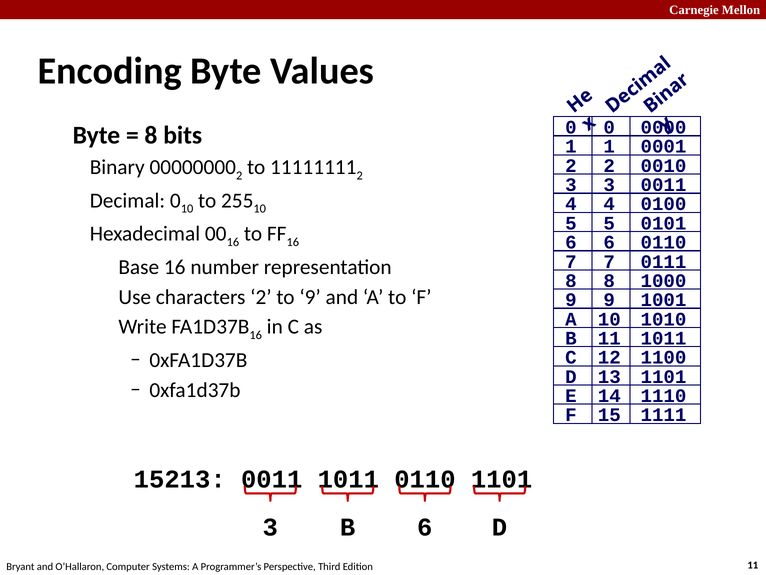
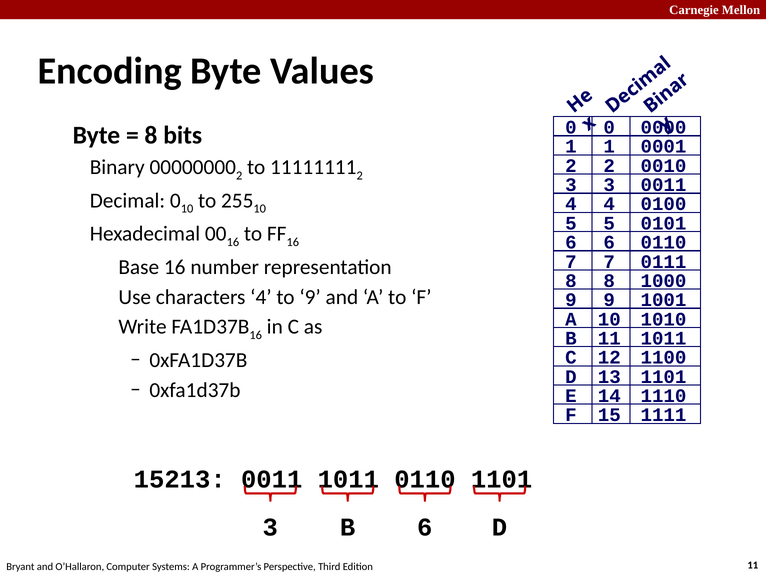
characters 2: 2 -> 4
